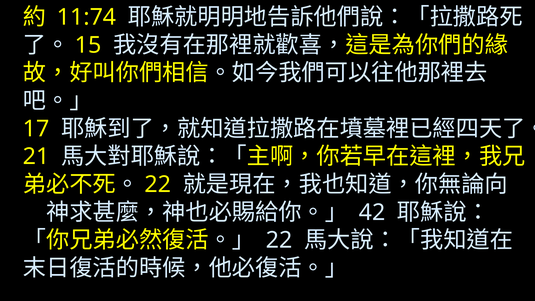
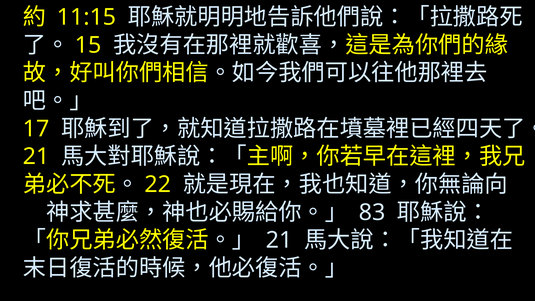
11:74: 11:74 -> 11:15
42: 42 -> 83
22 at (279, 240): 22 -> 21
